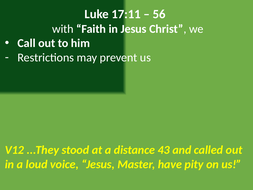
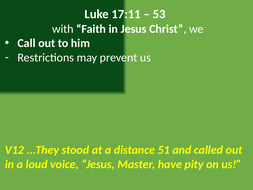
56: 56 -> 53
43: 43 -> 51
